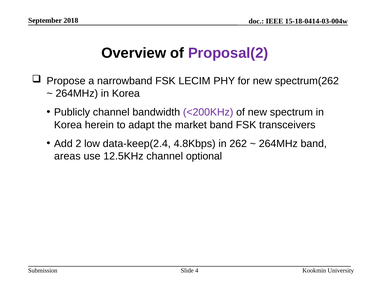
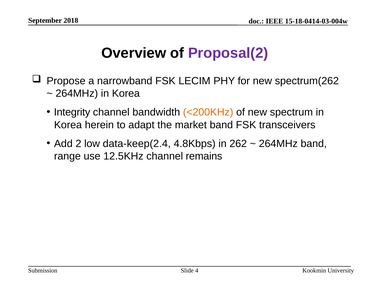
Publicly: Publicly -> Integrity
<200KHz colour: purple -> orange
areas: areas -> range
optional: optional -> remains
